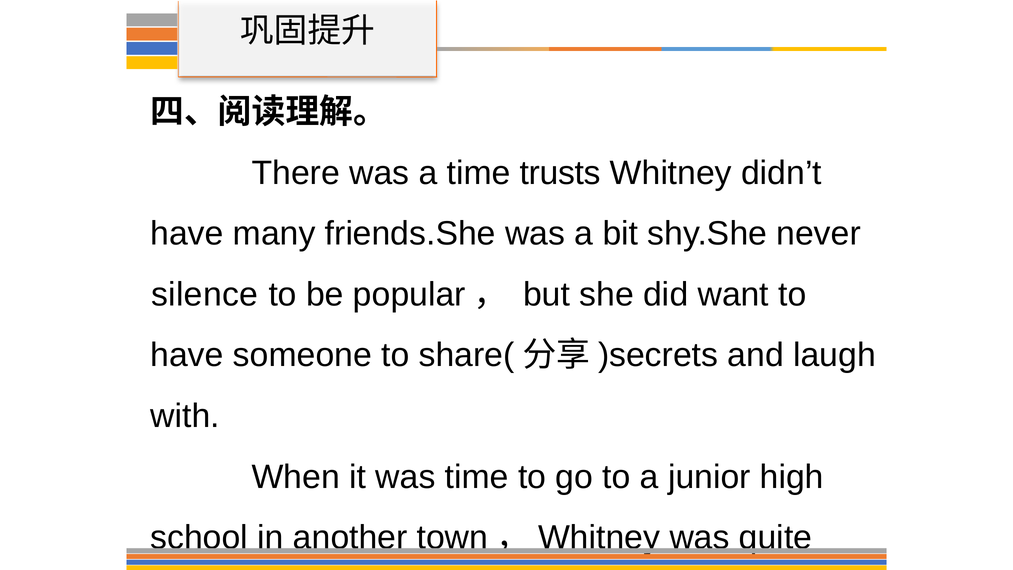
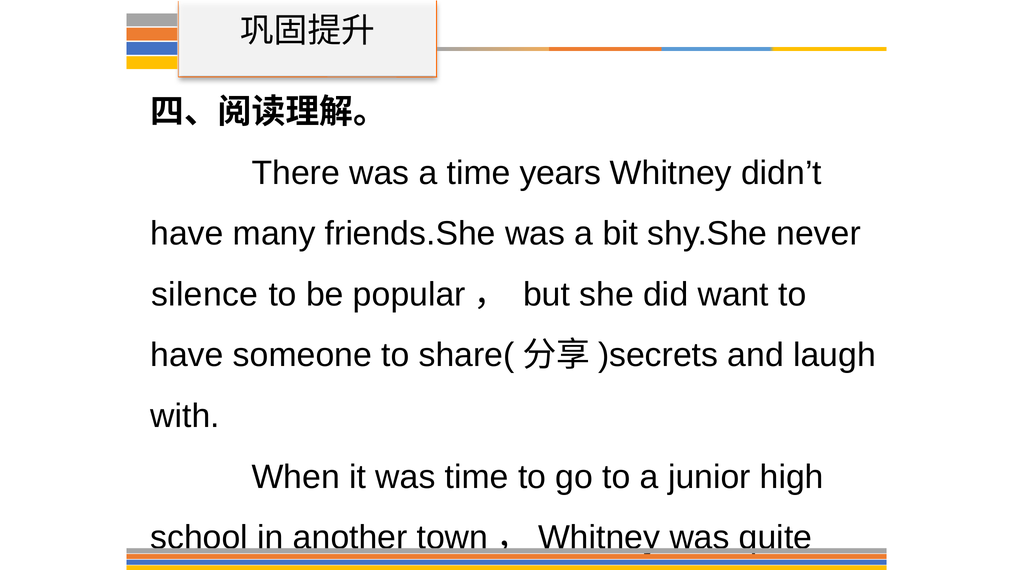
trusts: trusts -> years
